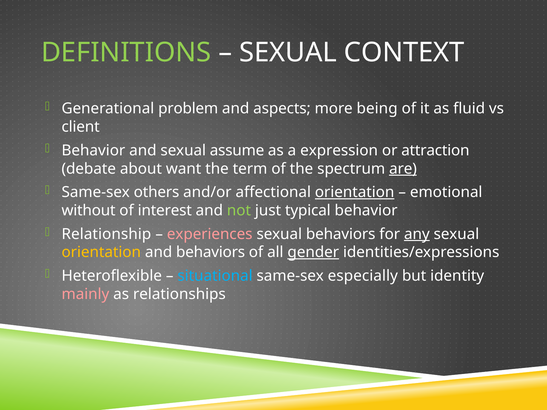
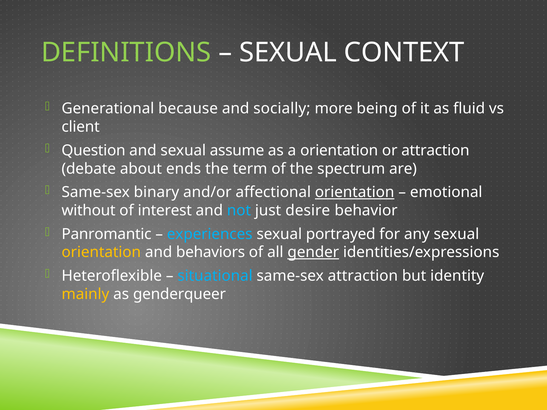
problem: problem -> because
aspects: aspects -> socially
Behavior at (93, 151): Behavior -> Question
a expression: expression -> orientation
want: want -> ends
are underline: present -> none
others: others -> binary
not colour: light green -> light blue
typical: typical -> desire
Relationship: Relationship -> Panromantic
experiences colour: pink -> light blue
sexual behaviors: behaviors -> portrayed
any underline: present -> none
same-sex especially: especially -> attraction
mainly colour: pink -> yellow
relationships: relationships -> genderqueer
